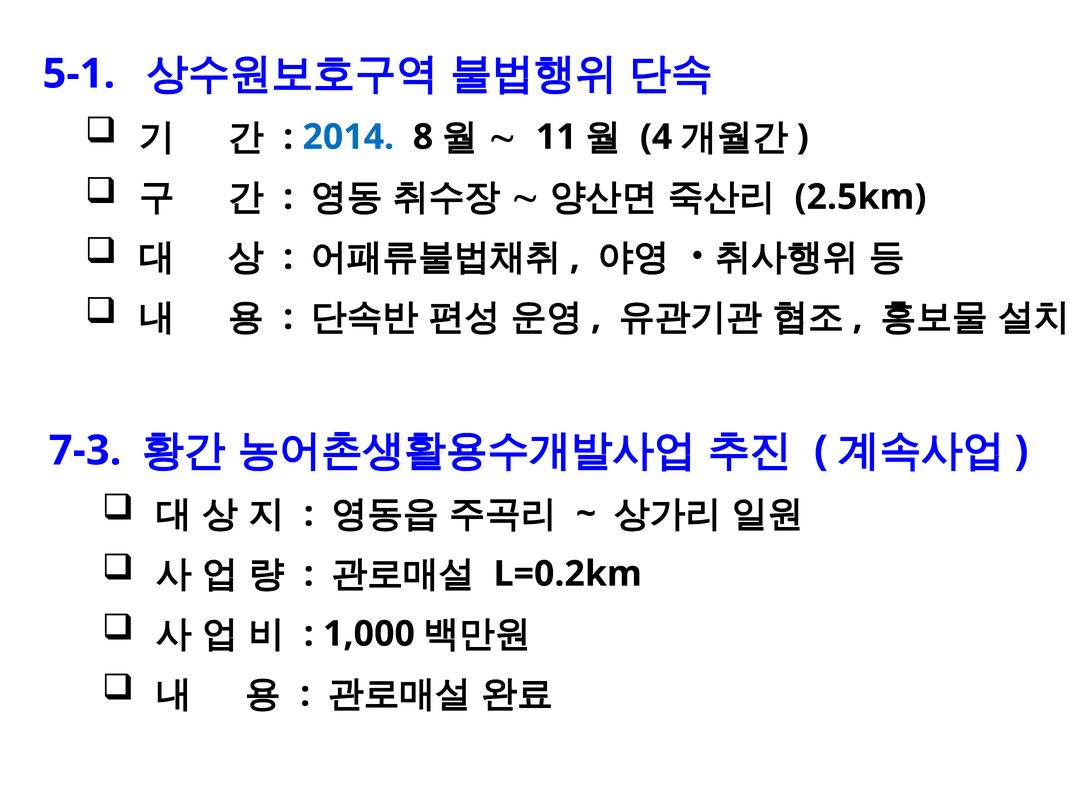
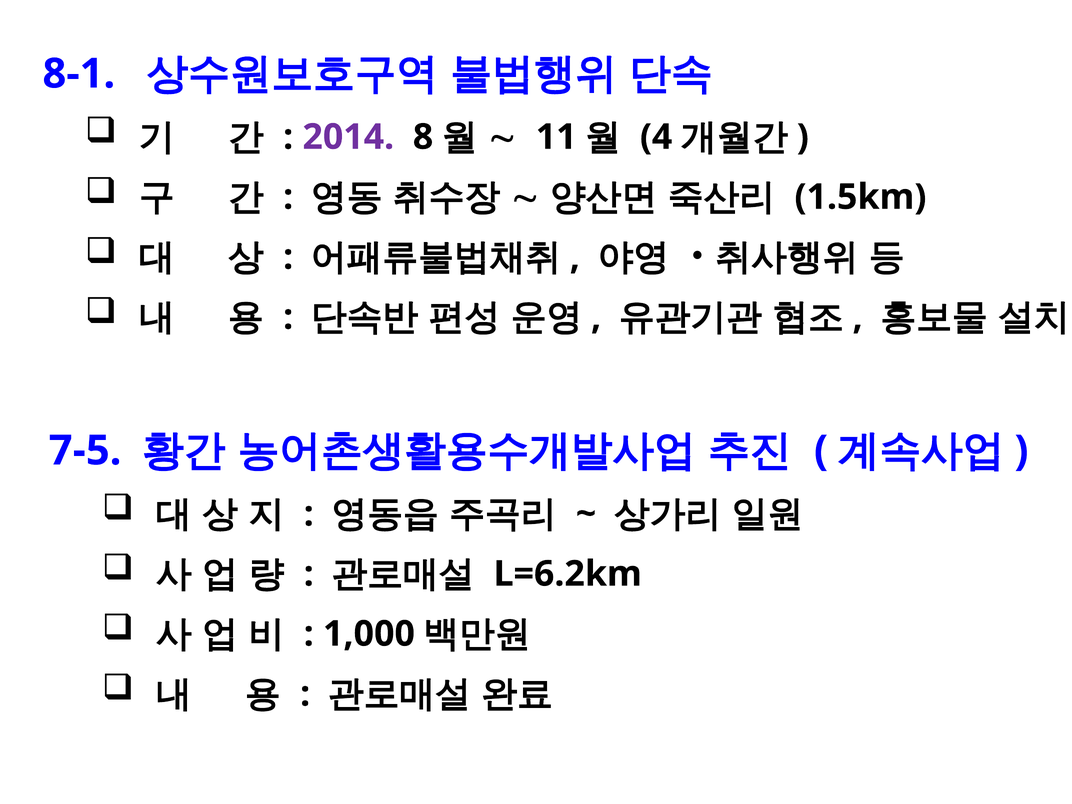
5-1: 5-1 -> 8-1
2014 colour: blue -> purple
2.5km: 2.5km -> 1.5km
7-3: 7-3 -> 7-5
L=0.2km: L=0.2km -> L=6.2km
